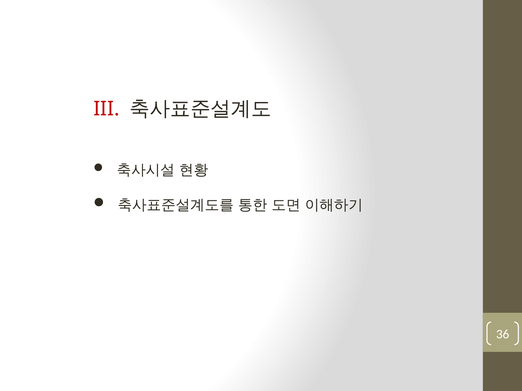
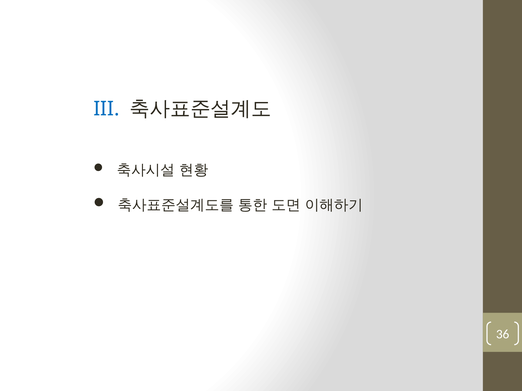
III colour: red -> blue
